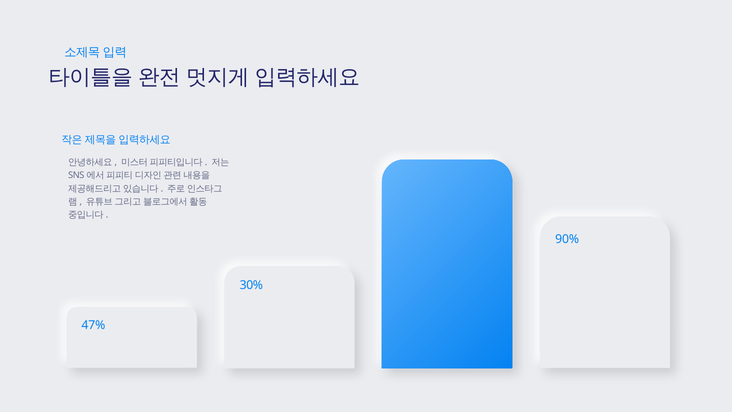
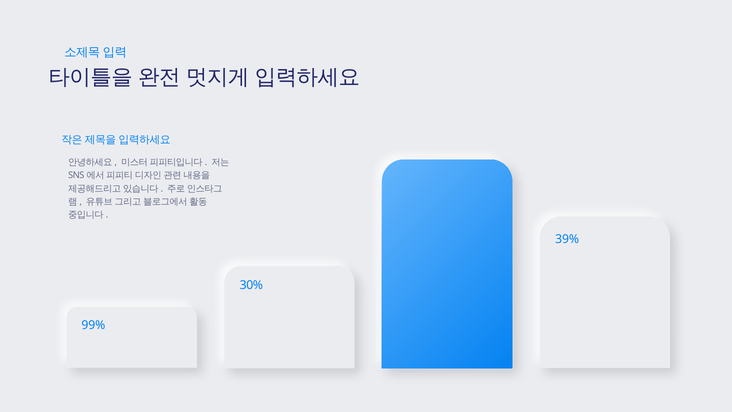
90%: 90% -> 39%
47%: 47% -> 99%
